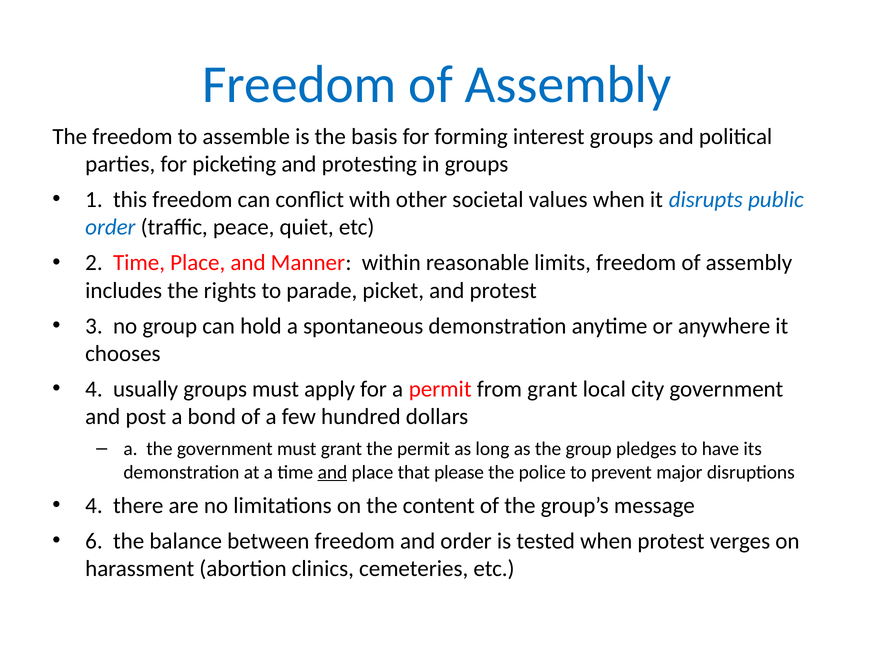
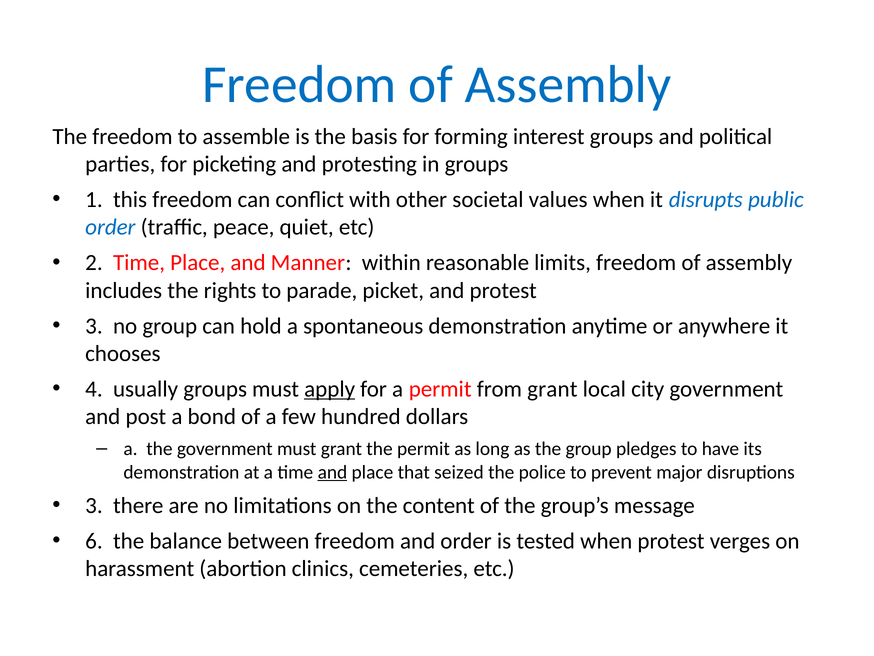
apply underline: none -> present
please: please -> seized
4 at (94, 505): 4 -> 3
